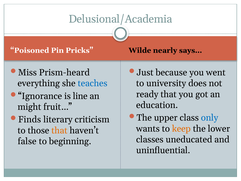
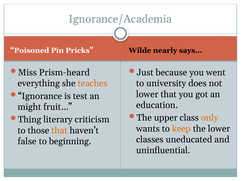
Delusional/Academia: Delusional/Academia -> Ignorance/Academia
teaches colour: blue -> orange
ready at (147, 94): ready -> lower
line: line -> test
only colour: blue -> orange
Finds: Finds -> Thing
